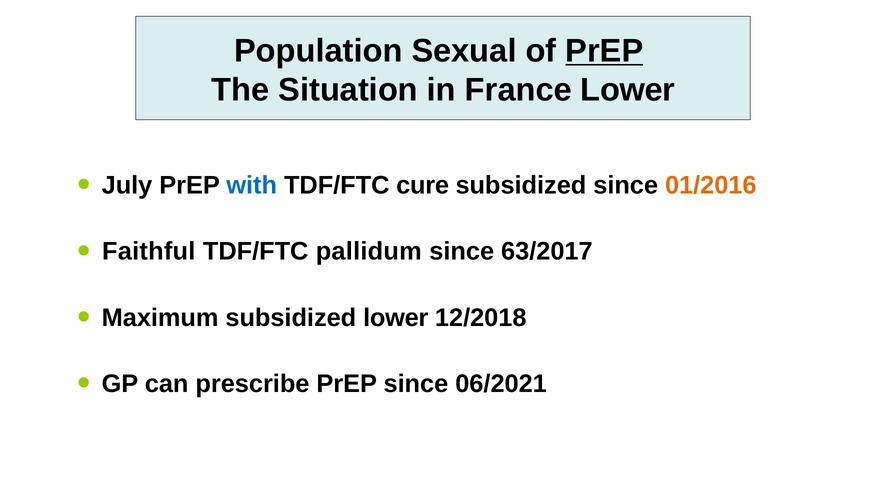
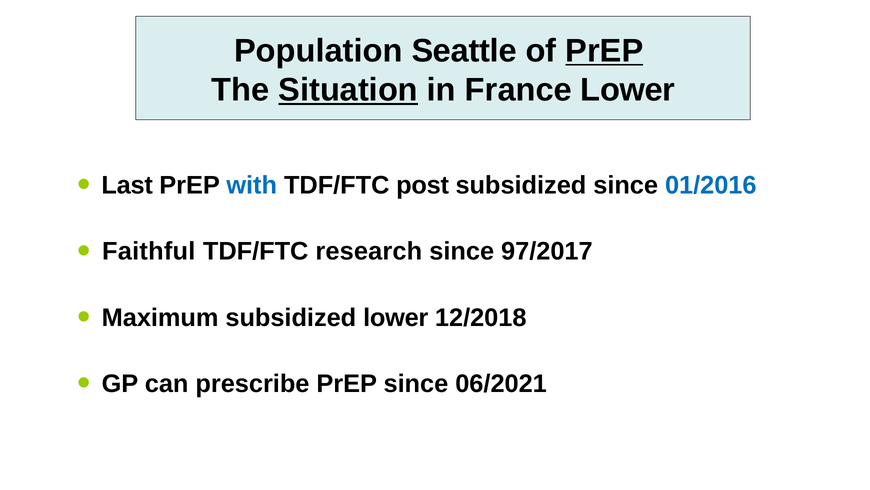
Sexual: Sexual -> Seattle
Situation underline: none -> present
July: July -> Last
cure: cure -> post
01/2016 colour: orange -> blue
pallidum: pallidum -> research
63/2017: 63/2017 -> 97/2017
